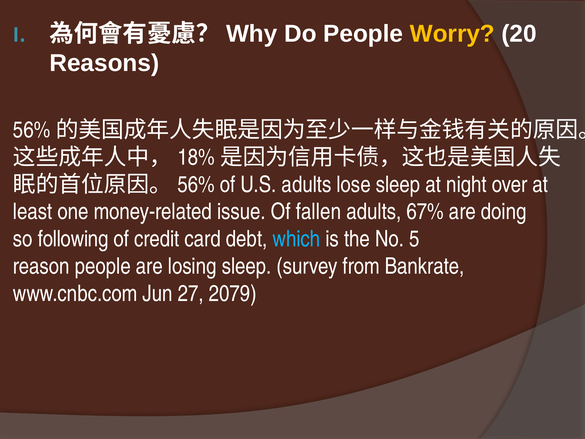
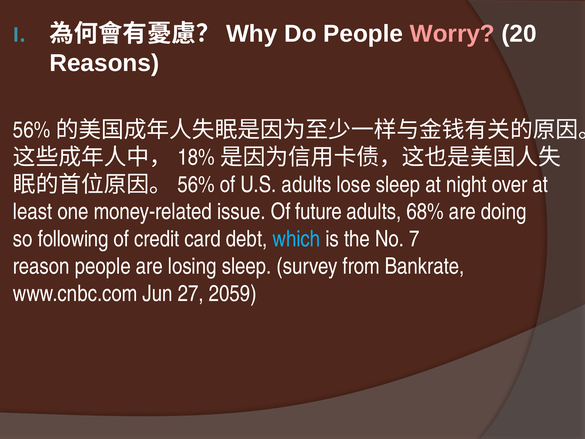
Worry colour: yellow -> pink
fallen: fallen -> future
67%: 67% -> 68%
5: 5 -> 7
2079: 2079 -> 2059
